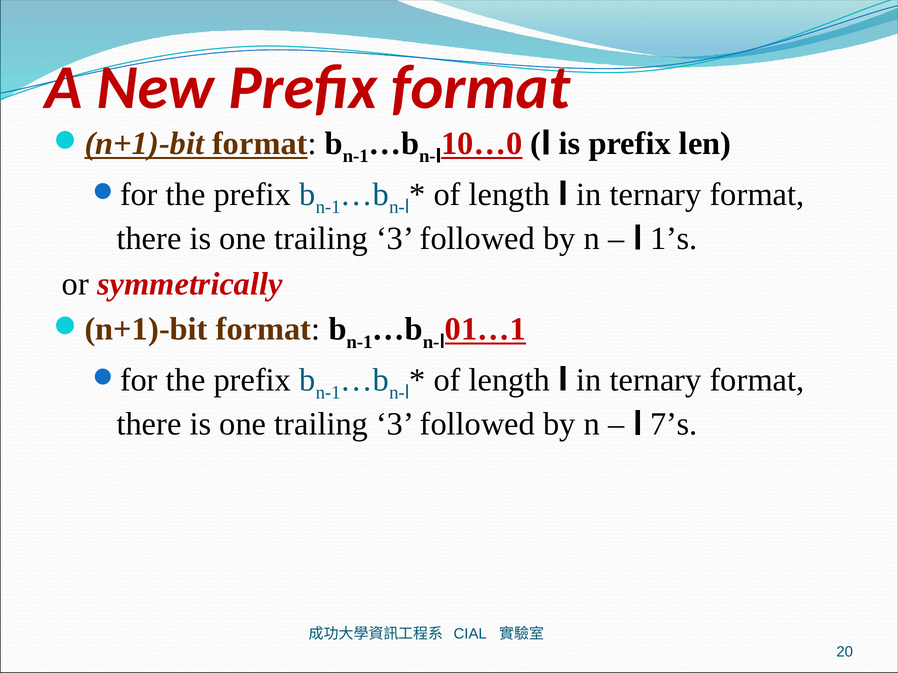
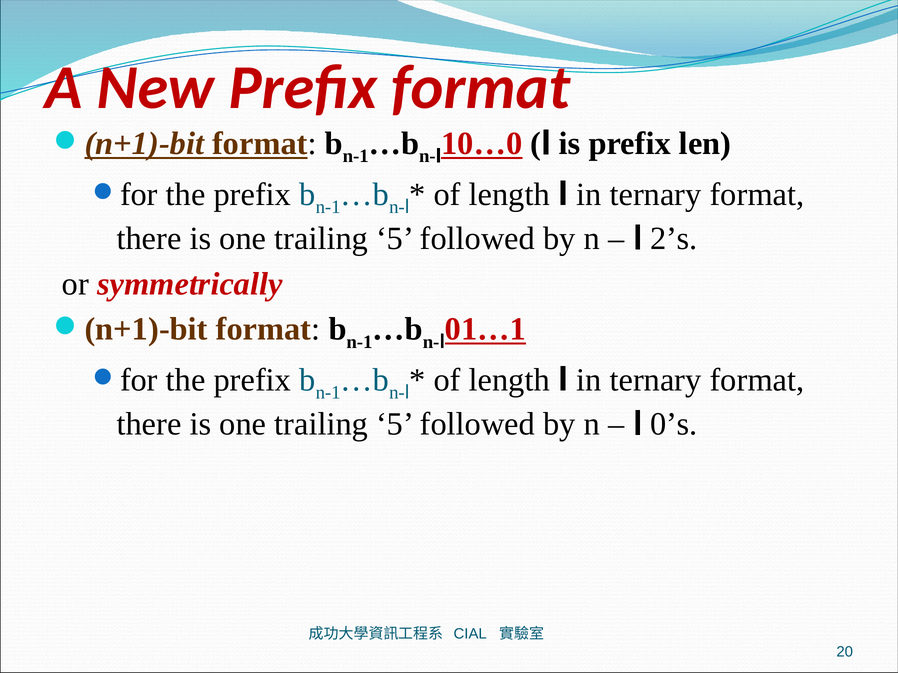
3 at (395, 239): 3 -> 5
1’s: 1’s -> 2’s
3 at (395, 424): 3 -> 5
7’s: 7’s -> 0’s
